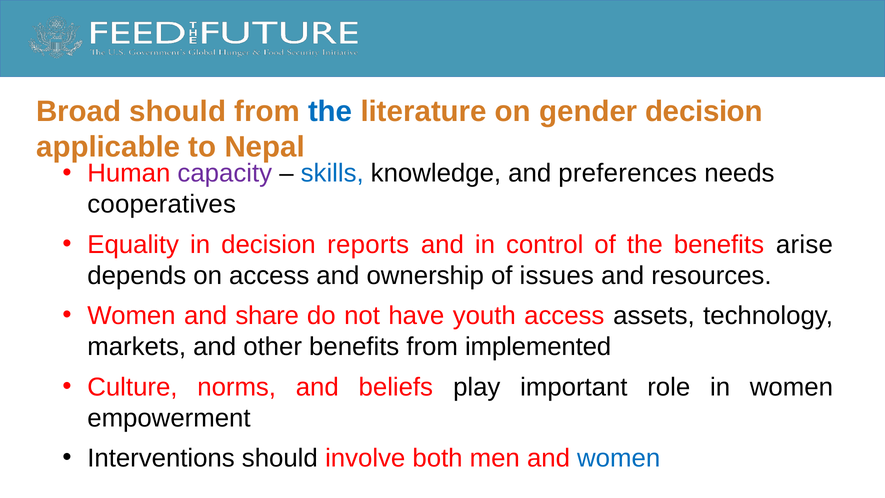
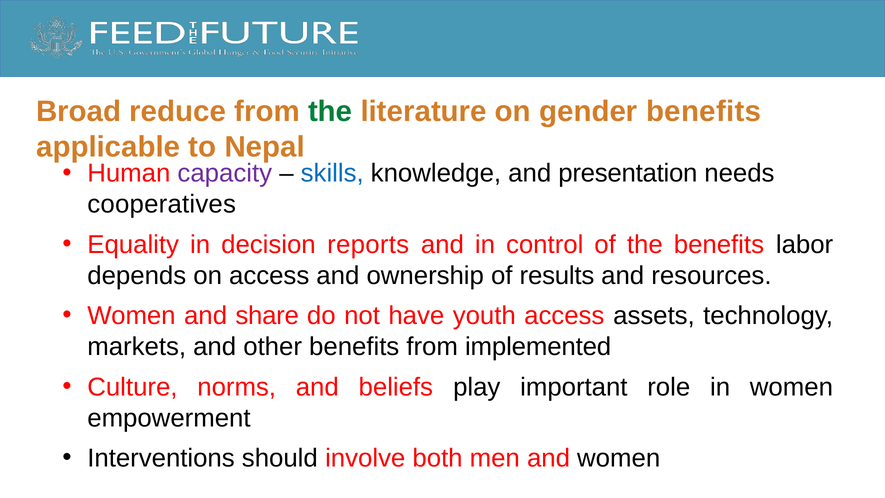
Broad should: should -> reduce
the at (330, 112) colour: blue -> green
gender decision: decision -> benefits
preferences: preferences -> presentation
arise: arise -> labor
issues: issues -> results
women at (619, 458) colour: blue -> black
